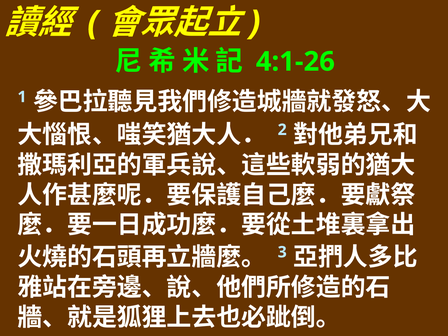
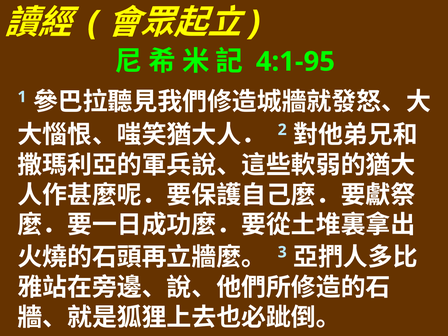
4:1-26: 4:1-26 -> 4:1-95
